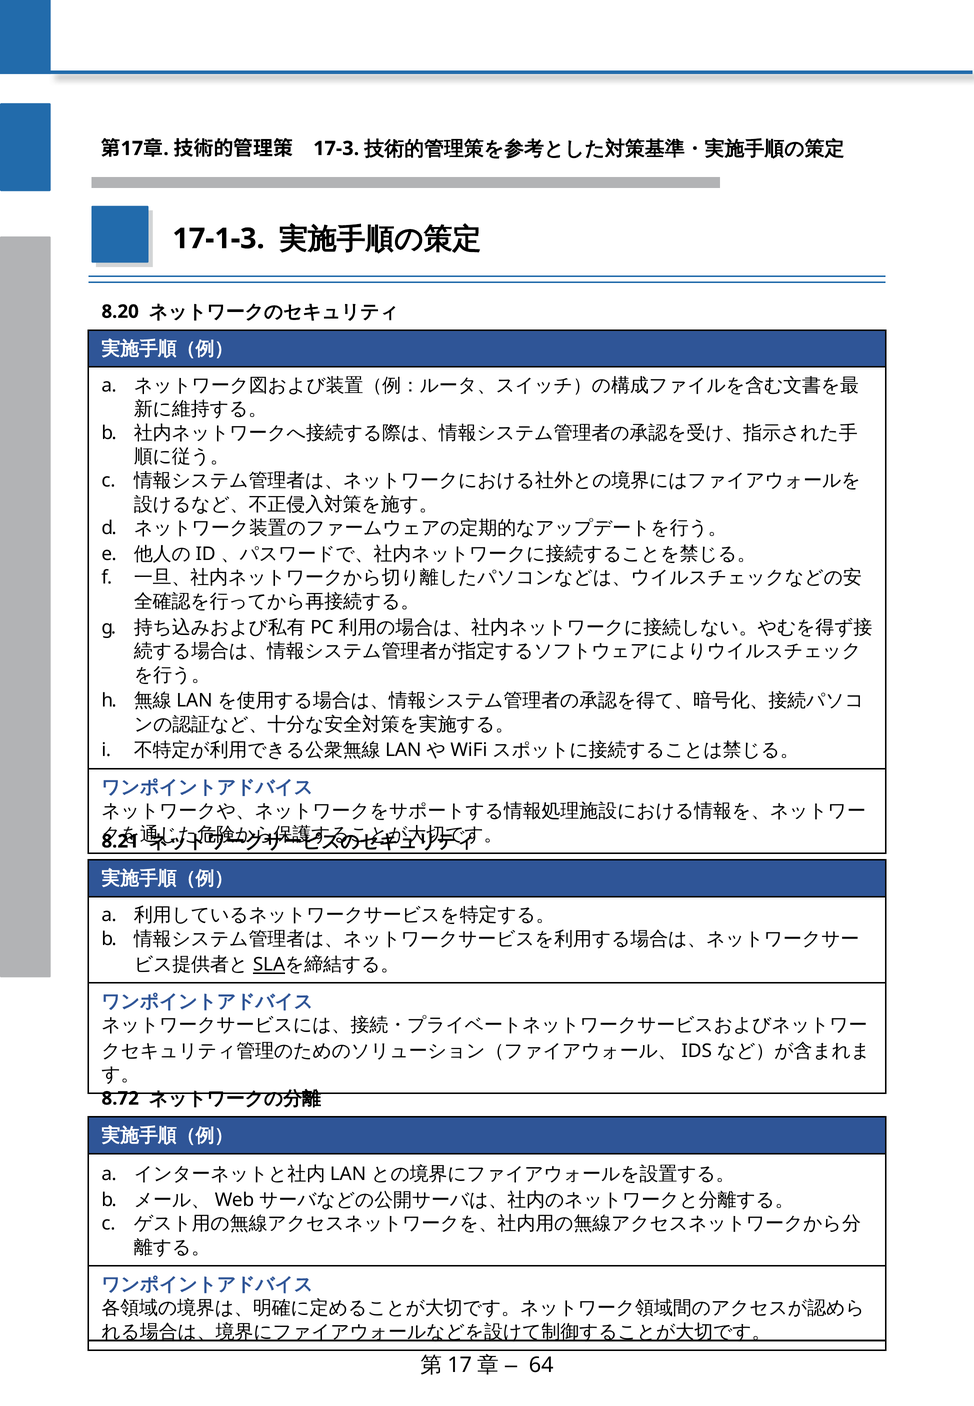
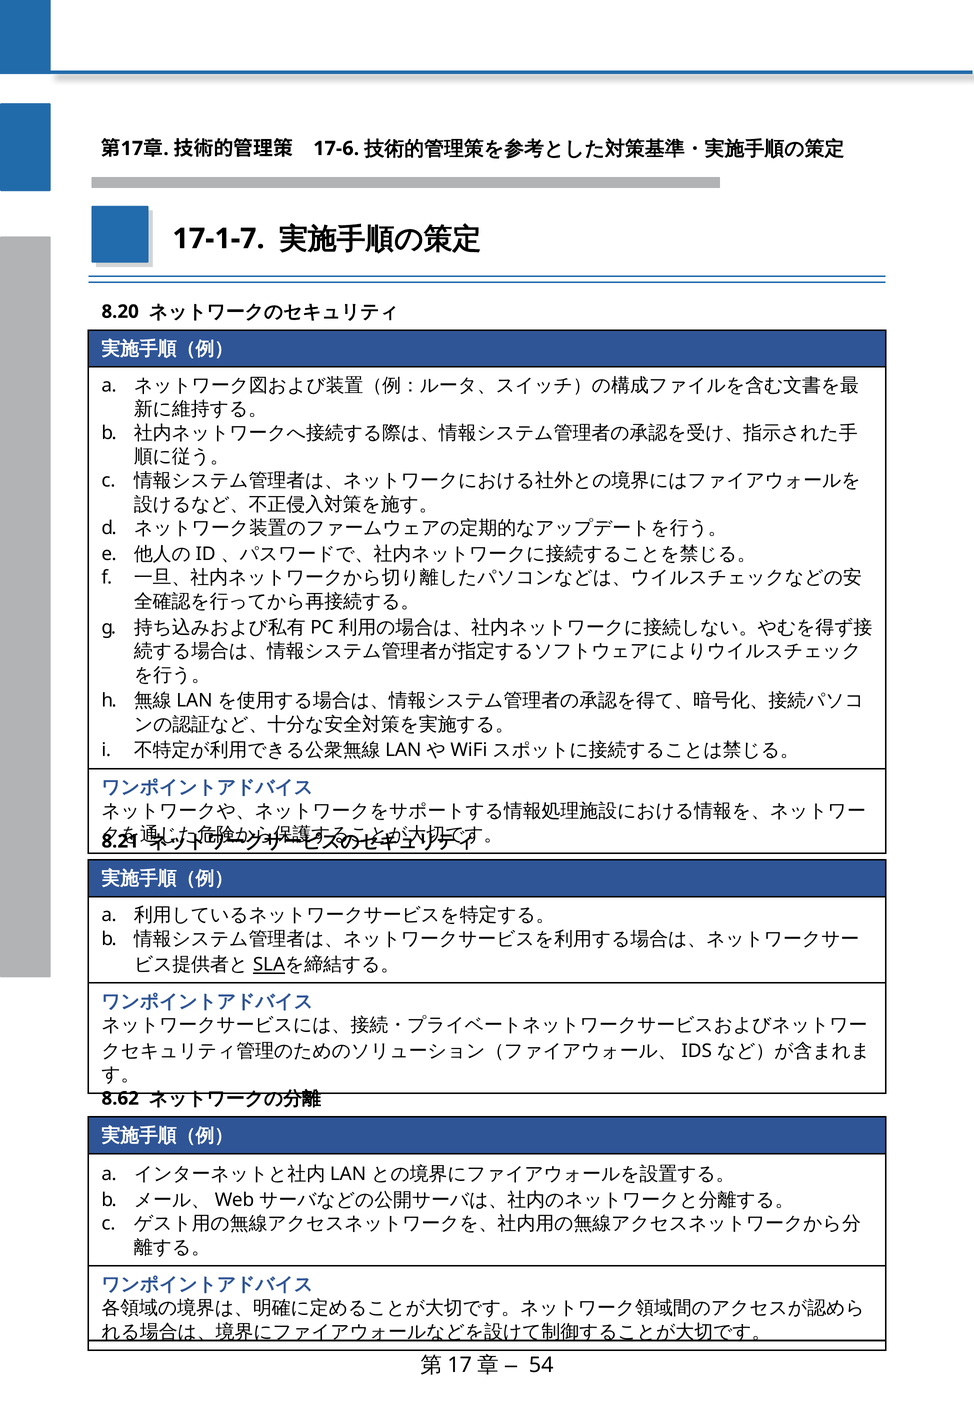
17-3: 17-3 -> 17-6
17-1-3: 17-1-3 -> 17-1-7
8.72: 8.72 -> 8.62
64: 64 -> 54
